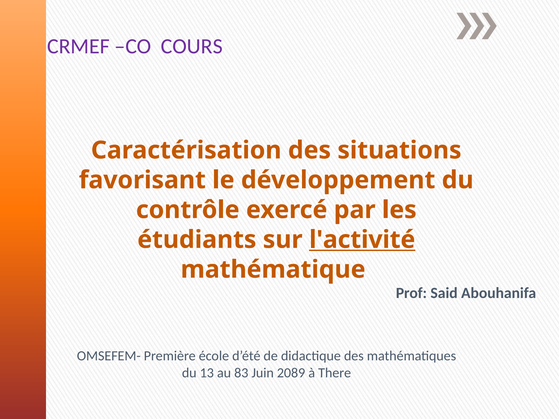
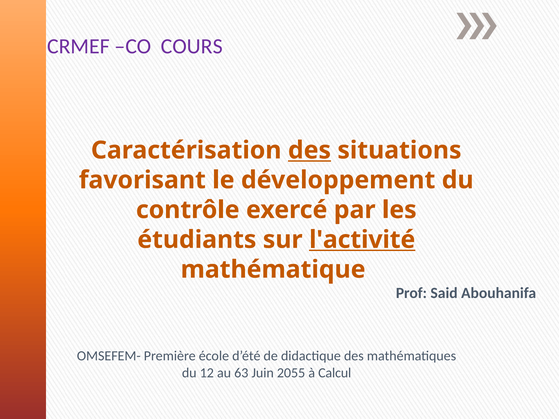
des at (309, 150) underline: none -> present
13: 13 -> 12
83: 83 -> 63
2089: 2089 -> 2055
There: There -> Calcul
